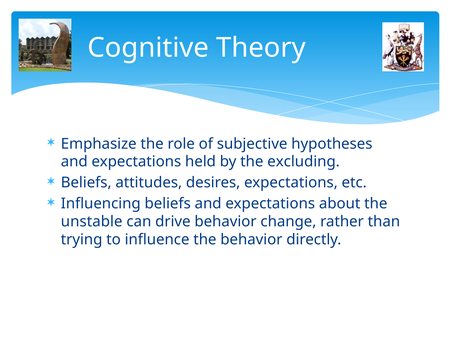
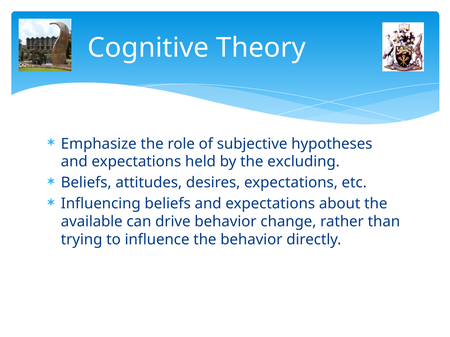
unstable: unstable -> available
